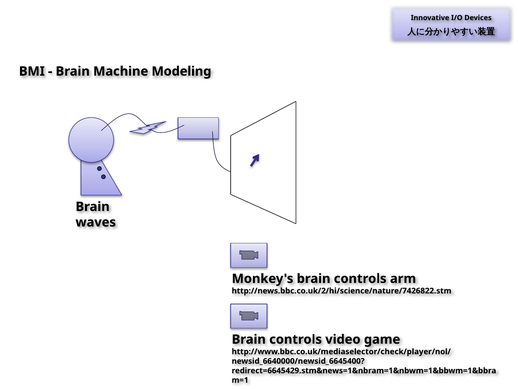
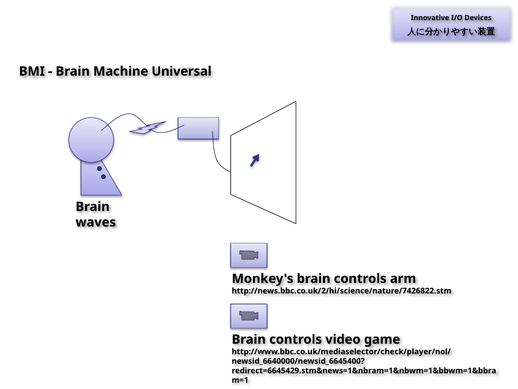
Modeling: Modeling -> Universal
